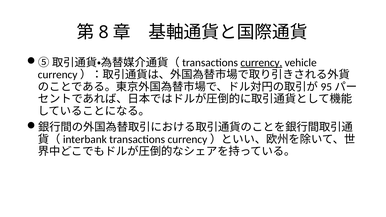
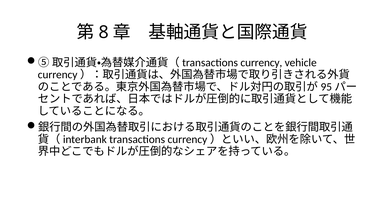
currency underline: present -> none
